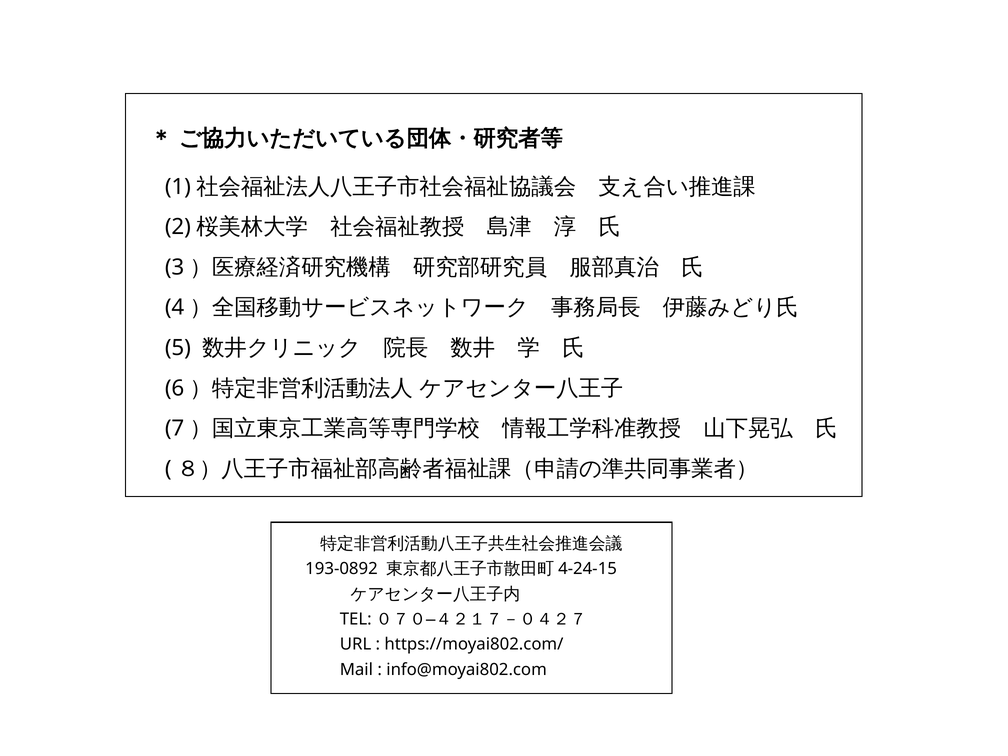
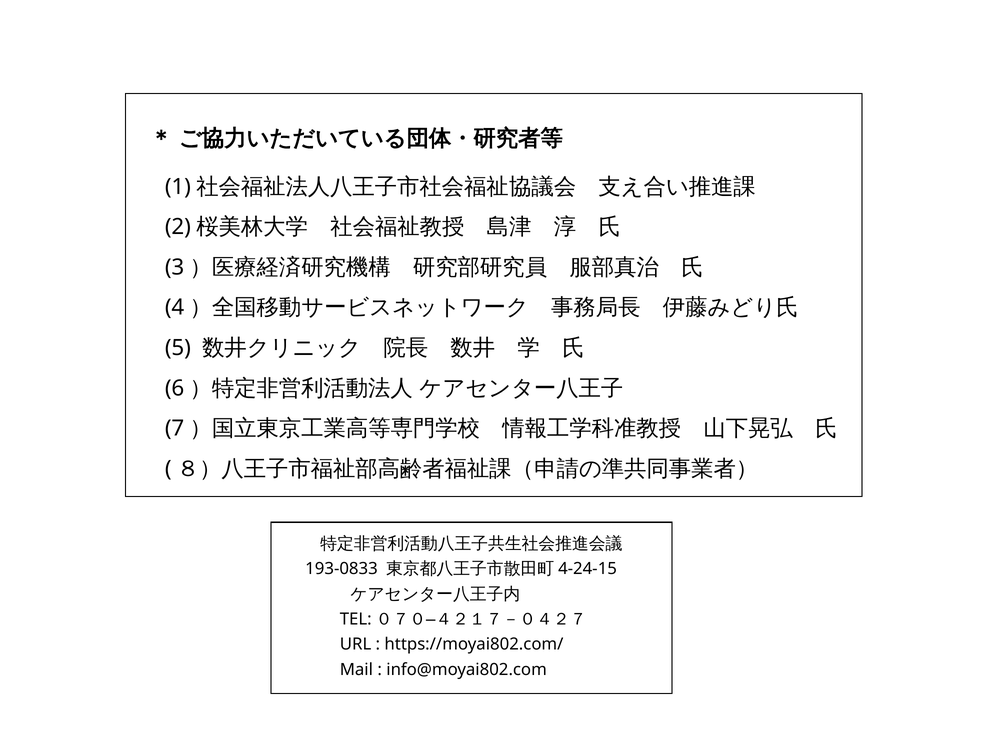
193-0892: 193-0892 -> 193-0833
